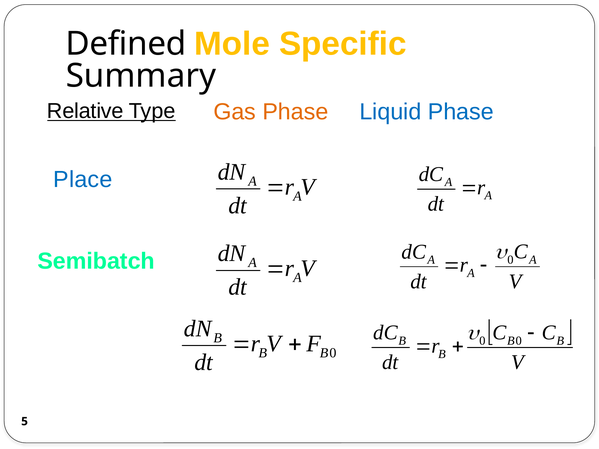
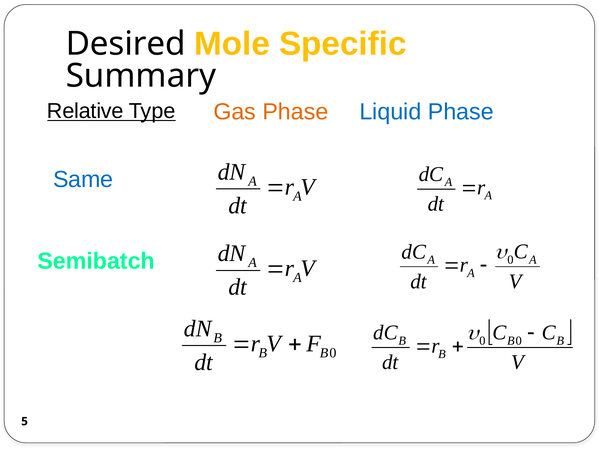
Defined: Defined -> Desired
Place: Place -> Same
